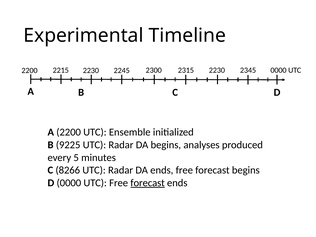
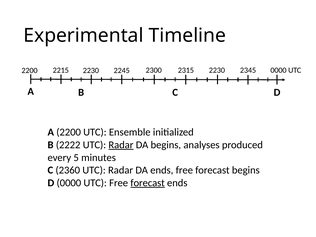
9225: 9225 -> 2222
Radar at (121, 145) underline: none -> present
8266: 8266 -> 2360
